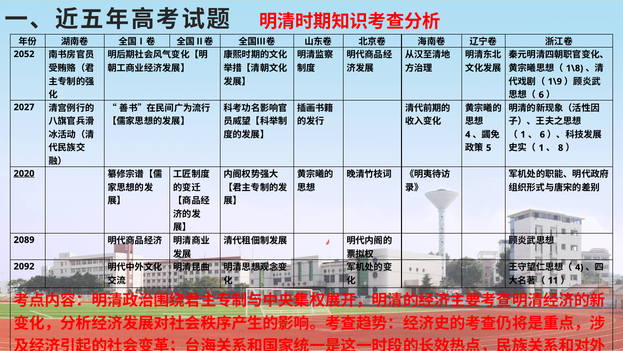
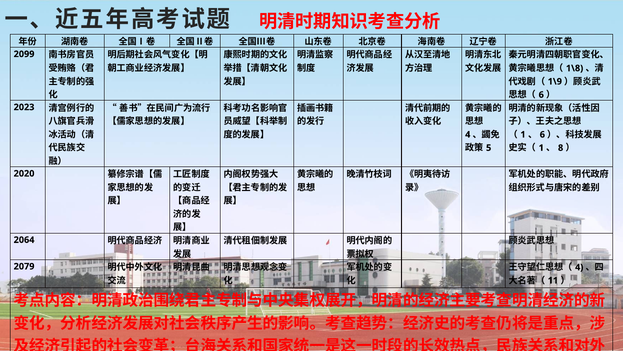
2052: 2052 -> 2099
2027: 2027 -> 2023
2020 underline: present -> none
2089: 2089 -> 2064
2092: 2092 -> 2079
